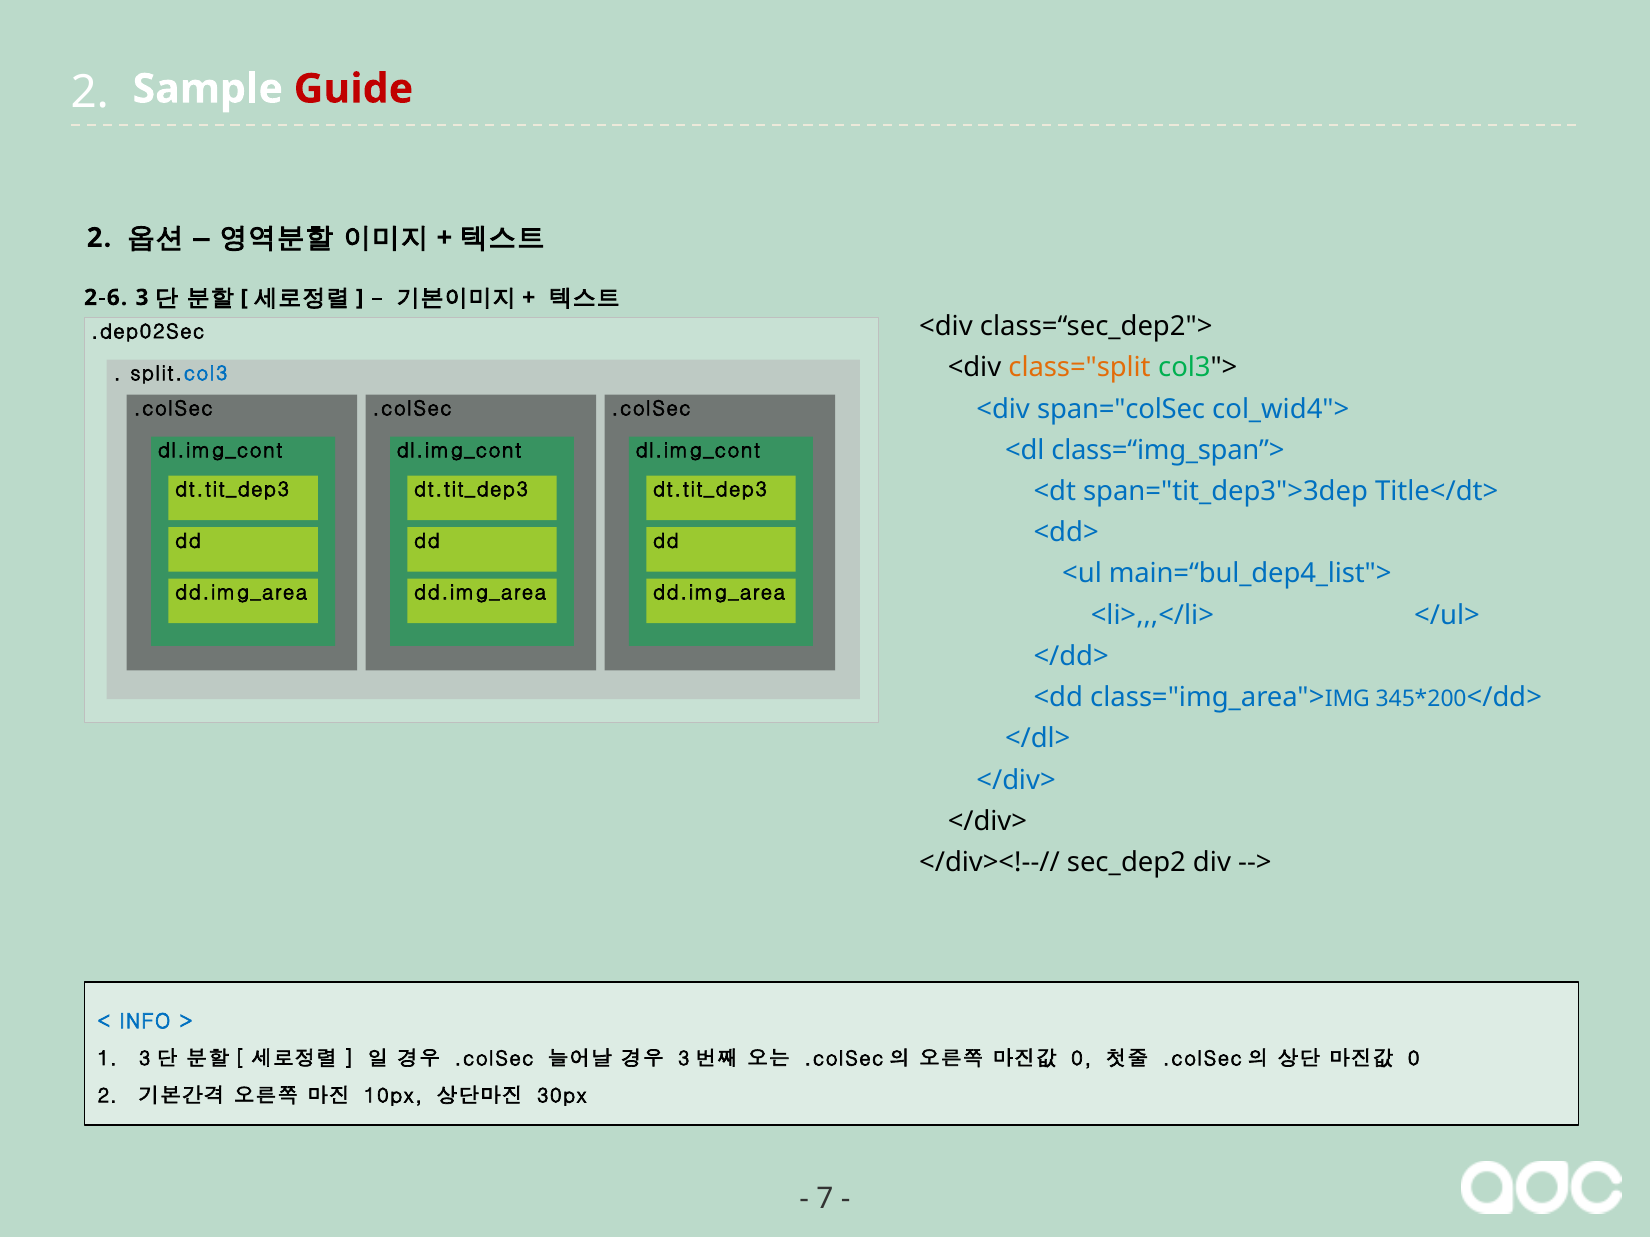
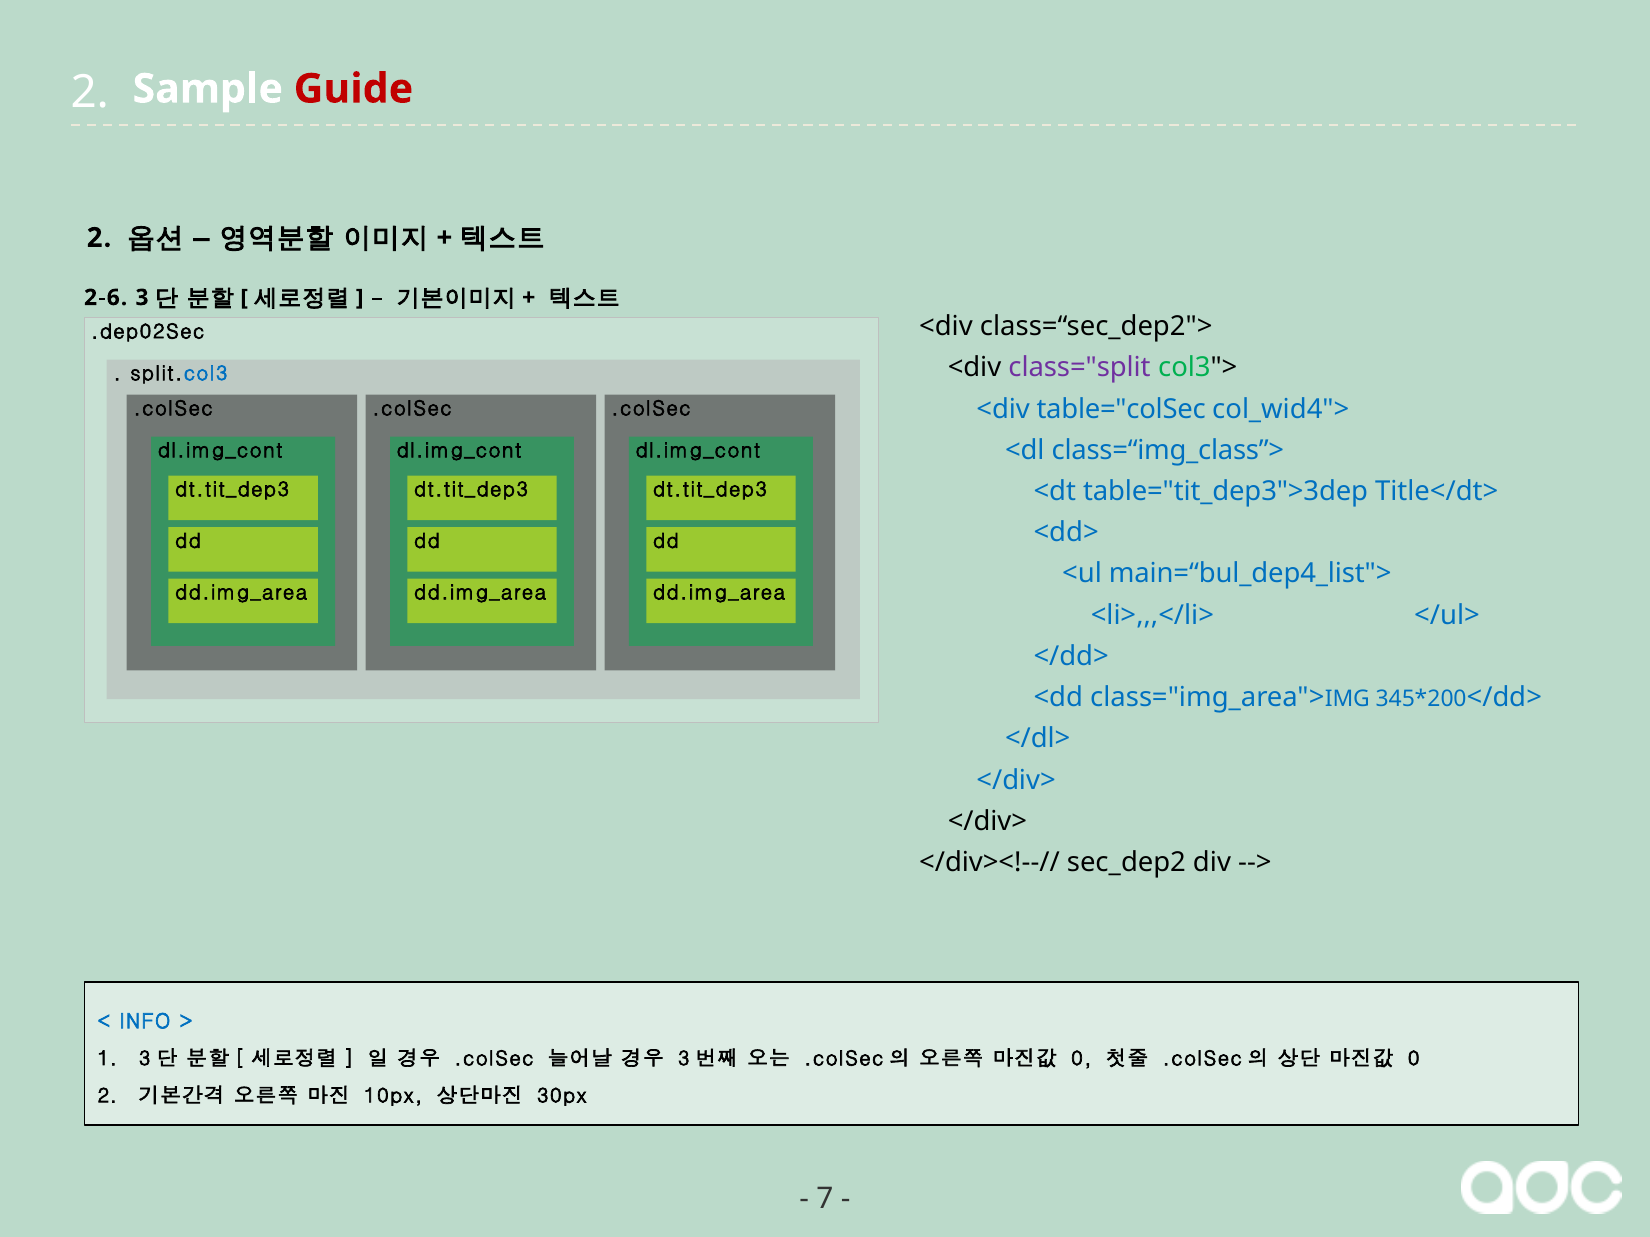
class="split colour: orange -> purple
span="colSec: span="colSec -> table="colSec
class=“img_span”>: class=“img_span”> -> class=“img_class”>
span="tit_dep3">3dep: span="tit_dep3">3dep -> table="tit_dep3">3dep
